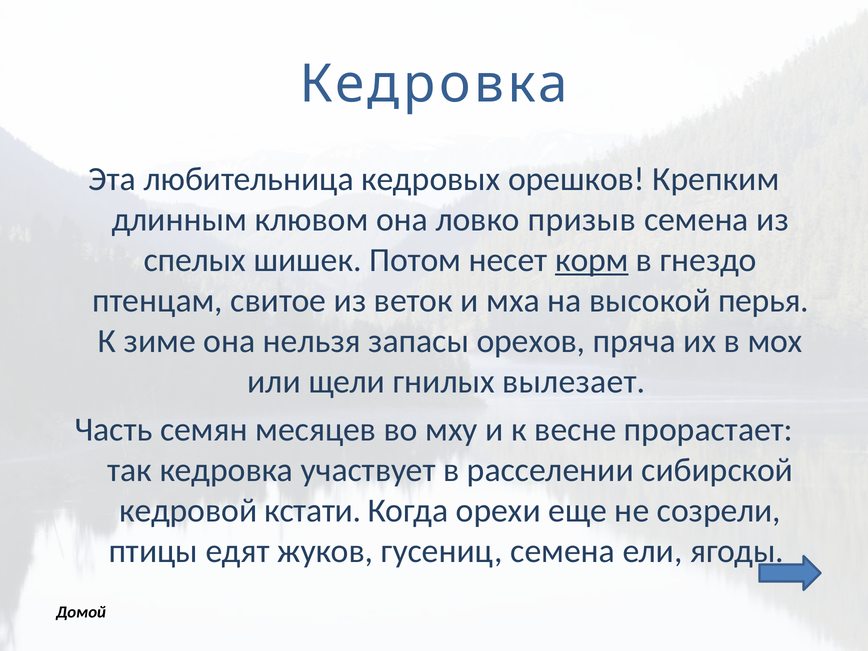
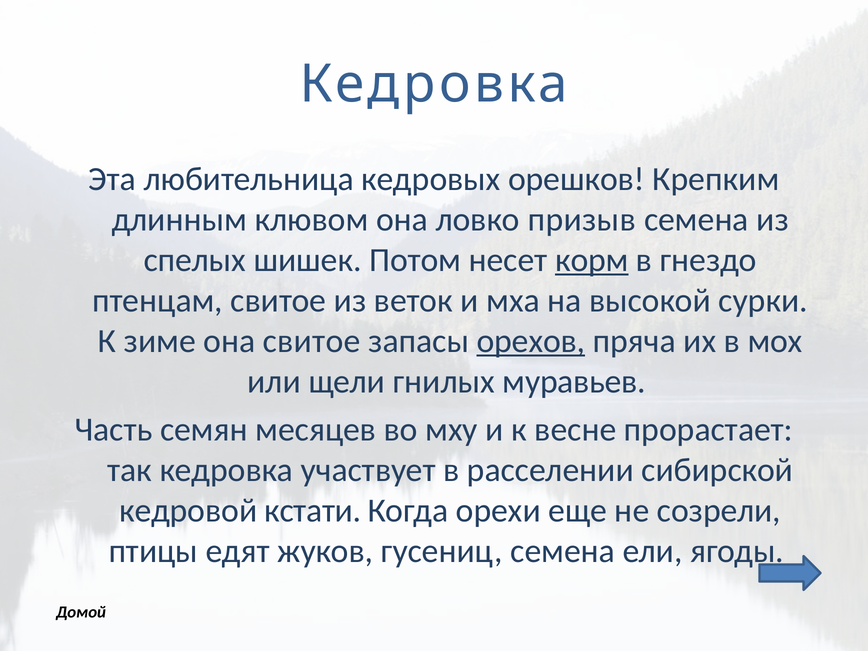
перья: перья -> сурки
она нельзя: нельзя -> свитое
орехов underline: none -> present
вылезает: вылезает -> муравьев
